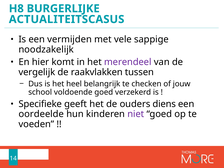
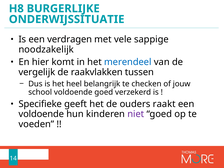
ACTUALITEITSCASUS: ACTUALITEITSCASUS -> ONDERWIJSSITUATIE
vermijden: vermijden -> verdragen
merendeel colour: purple -> blue
diens: diens -> raakt
oordeelde at (41, 114): oordeelde -> voldoende
